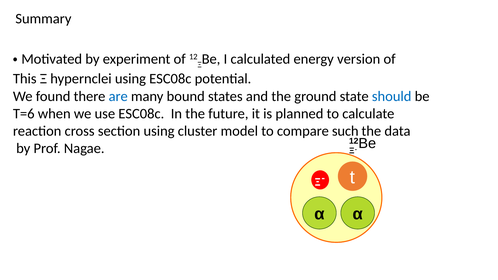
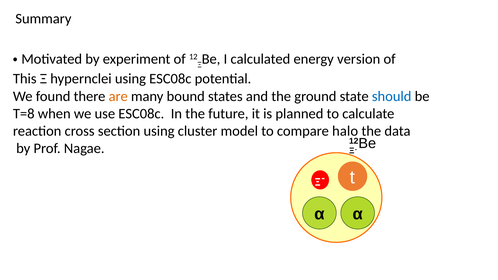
are colour: blue -> orange
T=6: T=6 -> T=8
such: such -> halo
